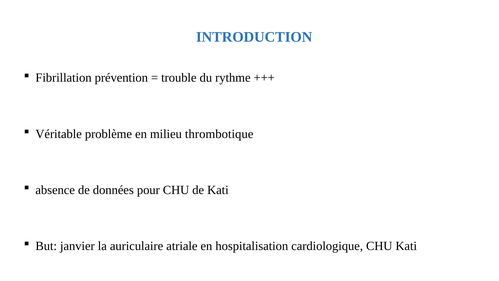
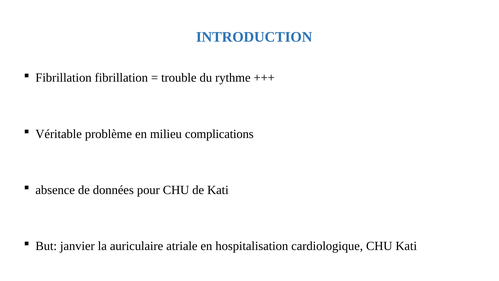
Fibrillation prévention: prévention -> fibrillation
thrombotique: thrombotique -> complications
